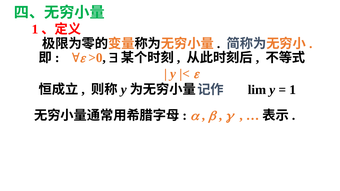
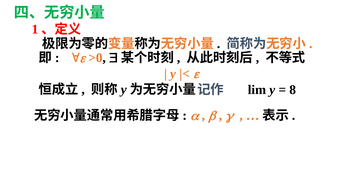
1 at (293, 90): 1 -> 8
